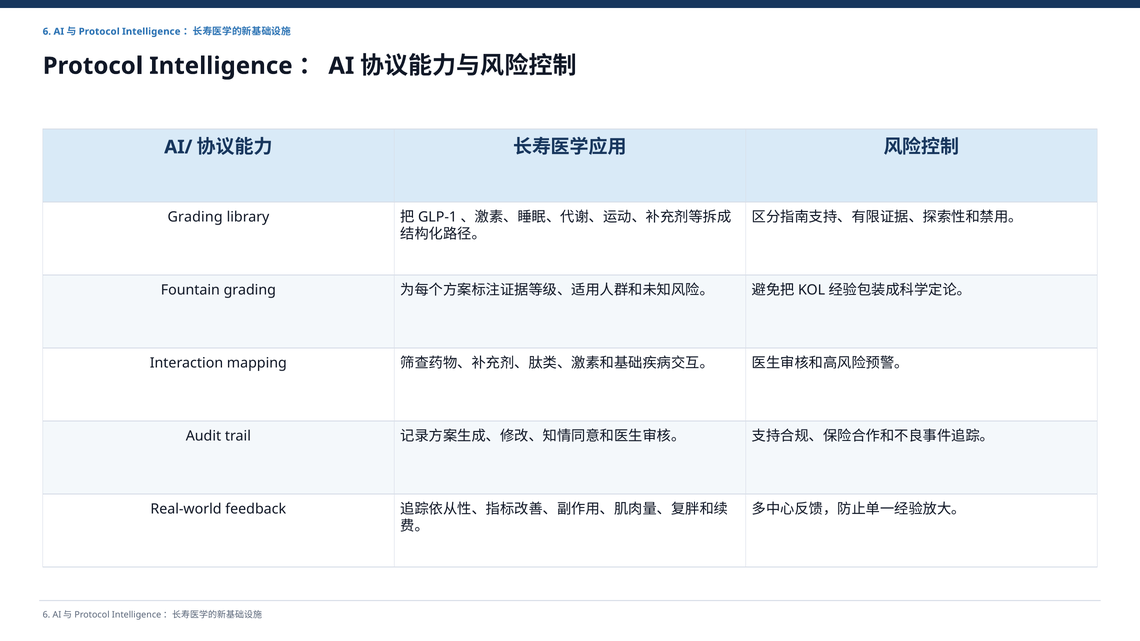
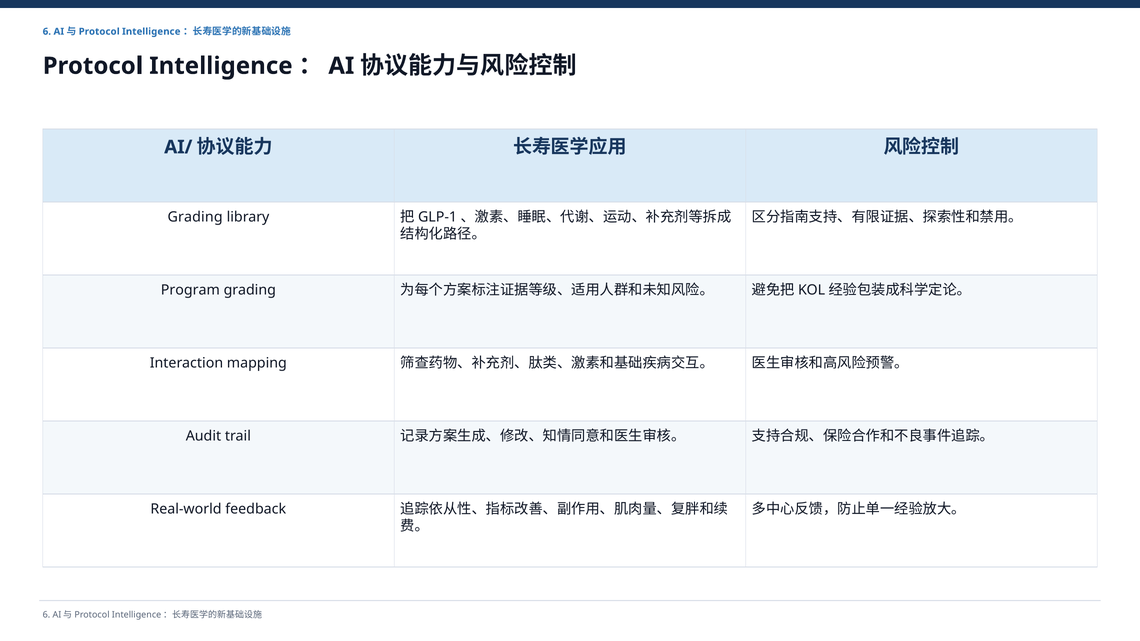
Fountain: Fountain -> Program
